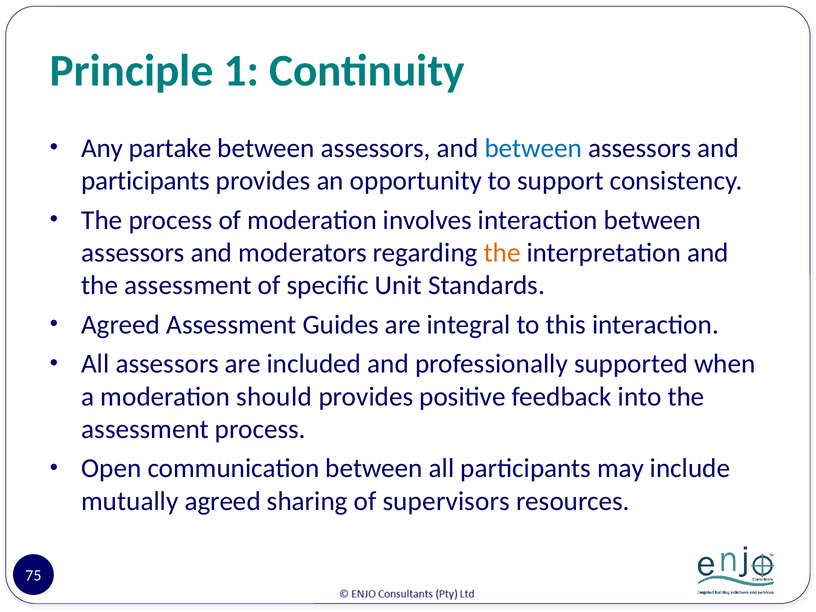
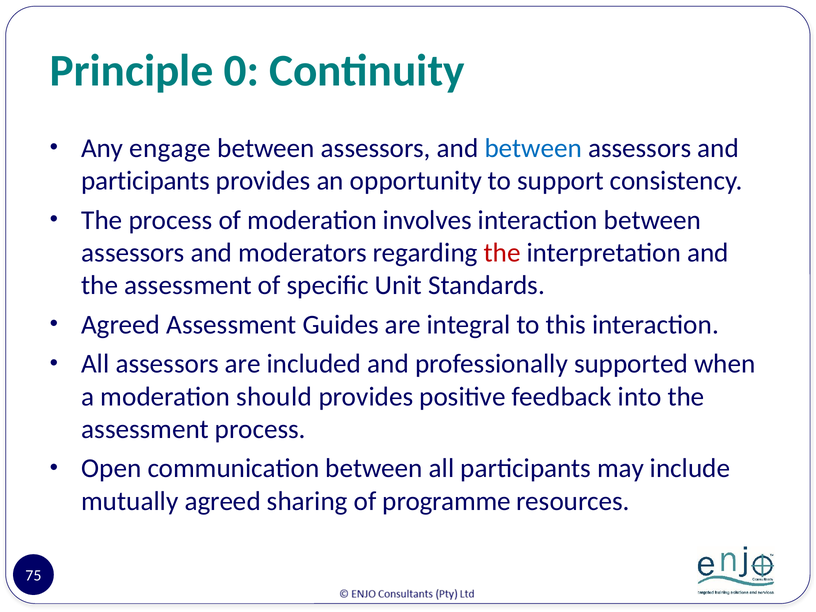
1: 1 -> 0
partake: partake -> engage
the at (502, 253) colour: orange -> red
supervisors: supervisors -> programme
